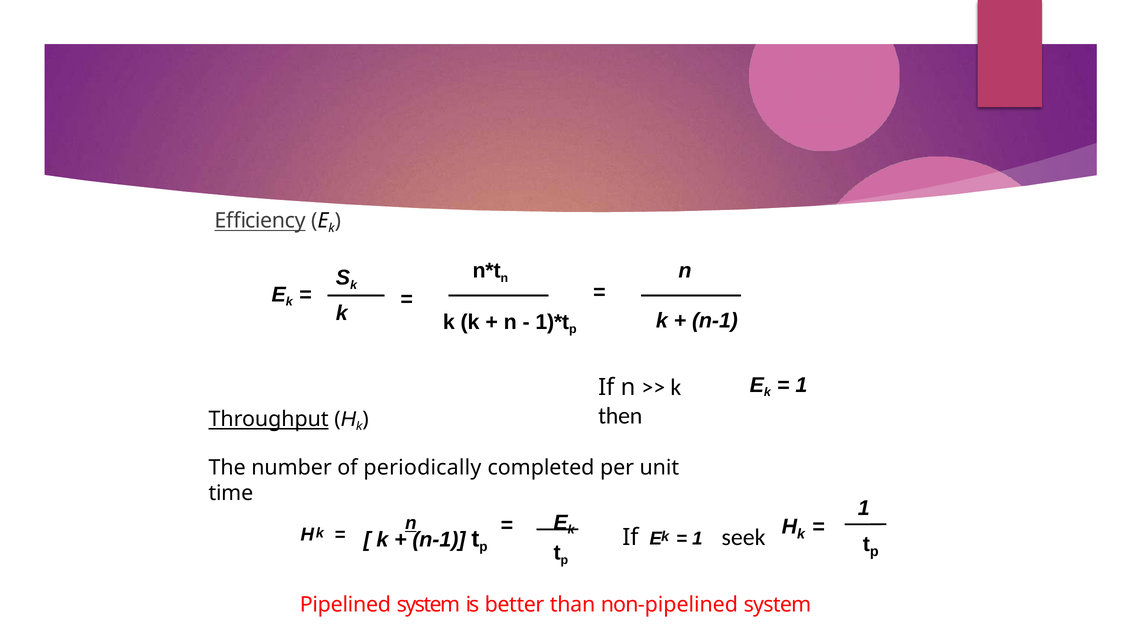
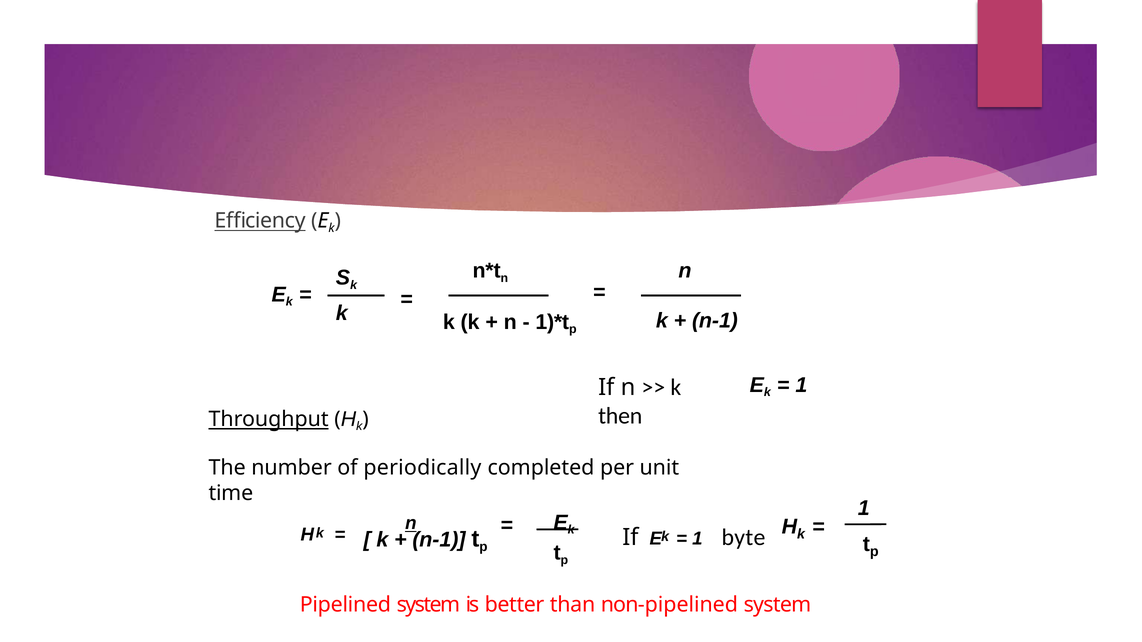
seek: seek -> byte
